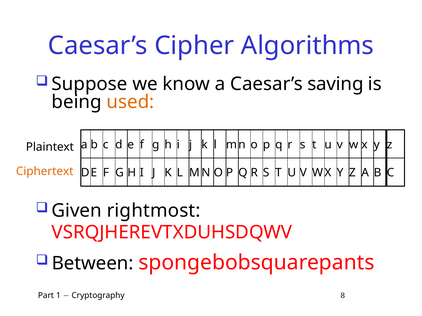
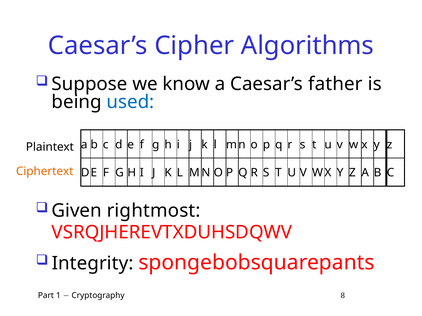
saving: saving -> father
used colour: orange -> blue
Between: Between -> Integrity
